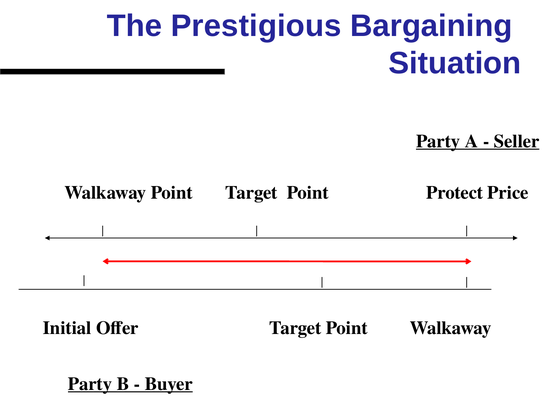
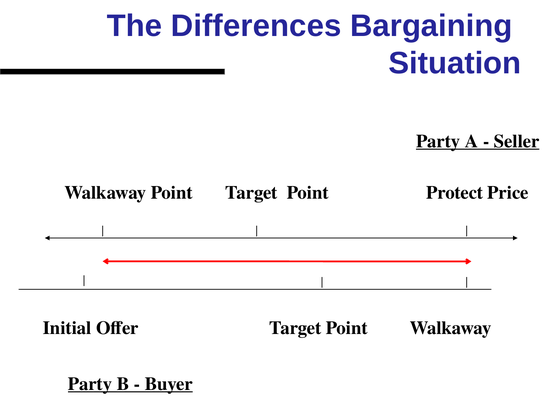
Prestigious: Prestigious -> Differences
